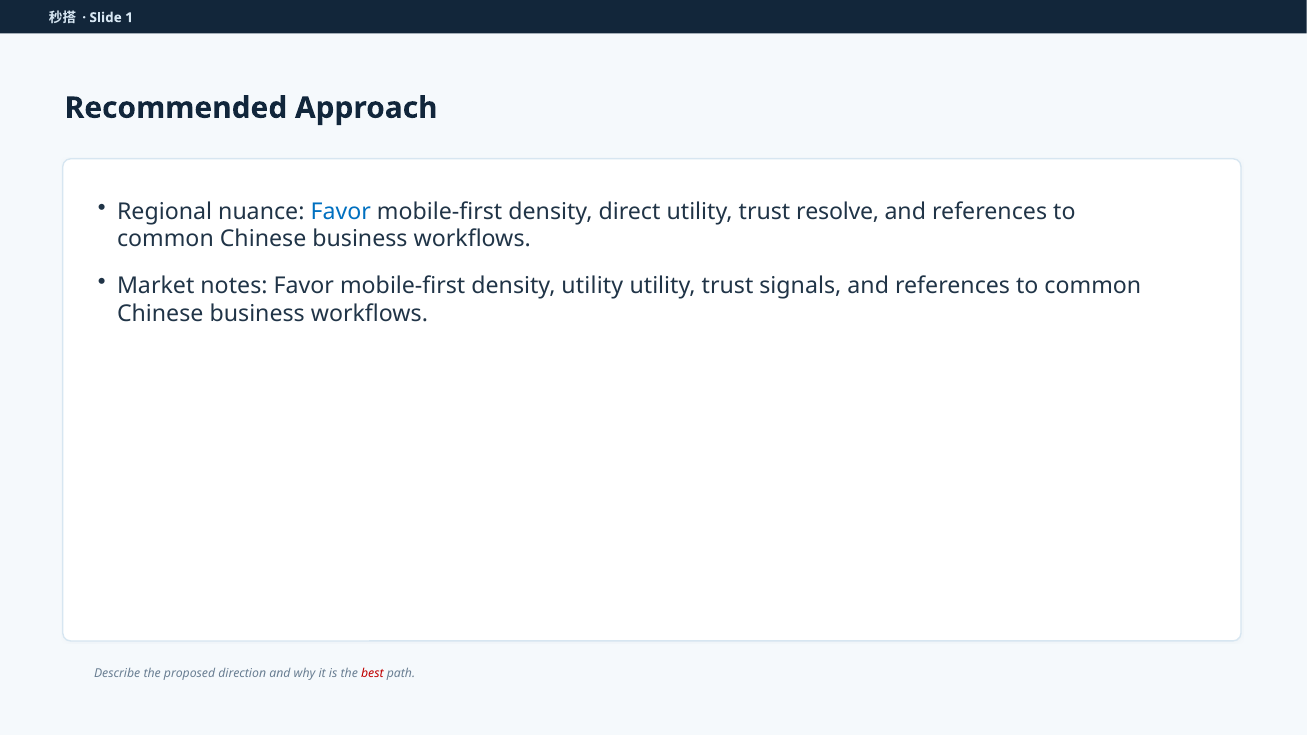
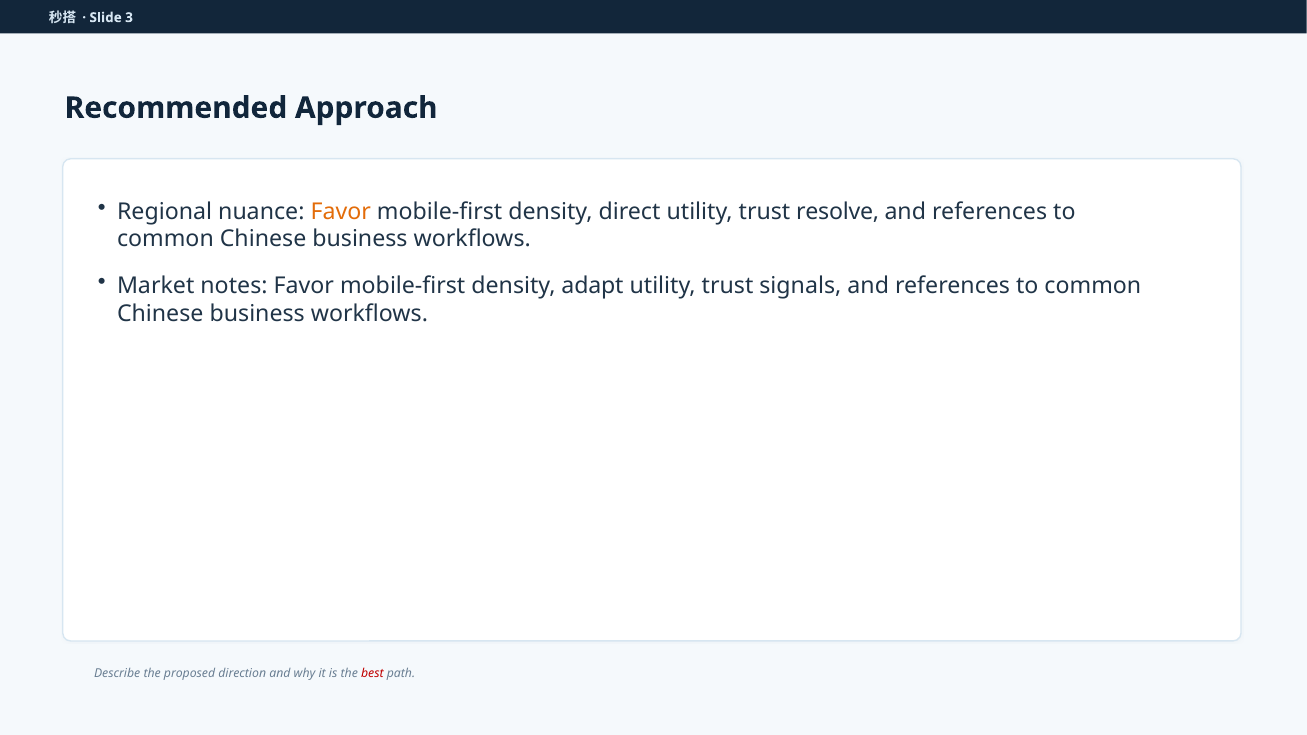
1: 1 -> 3
Favor at (341, 212) colour: blue -> orange
density utility: utility -> adapt
